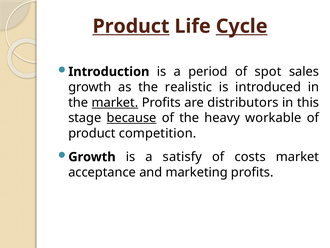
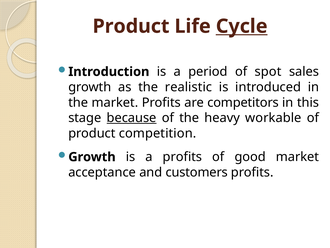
Product at (131, 26) underline: present -> none
market at (115, 102) underline: present -> none
distributors: distributors -> competitors
a satisfy: satisfy -> profits
costs: costs -> good
marketing: marketing -> customers
